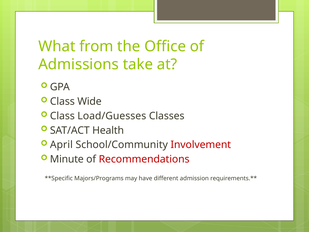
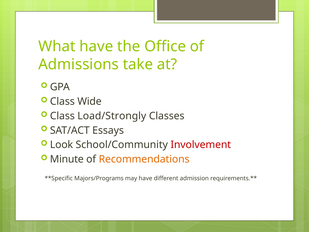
What from: from -> have
Load/Guesses: Load/Guesses -> Load/Strongly
Health: Health -> Essays
April: April -> Look
Recommendations colour: red -> orange
